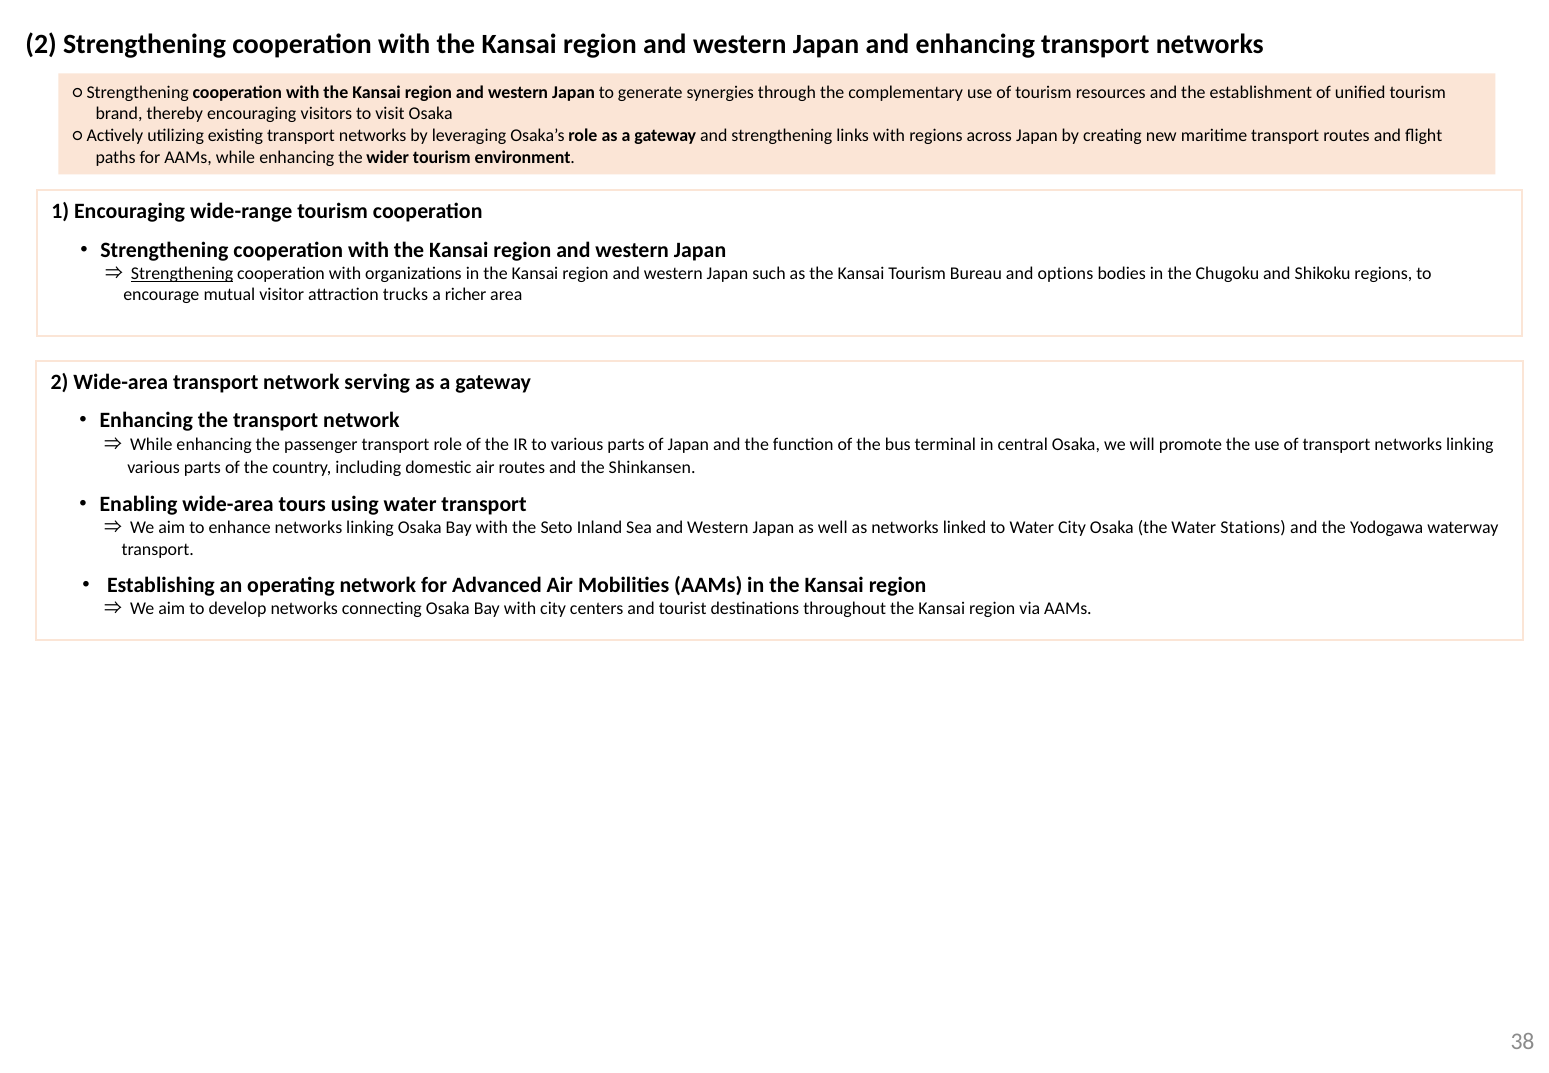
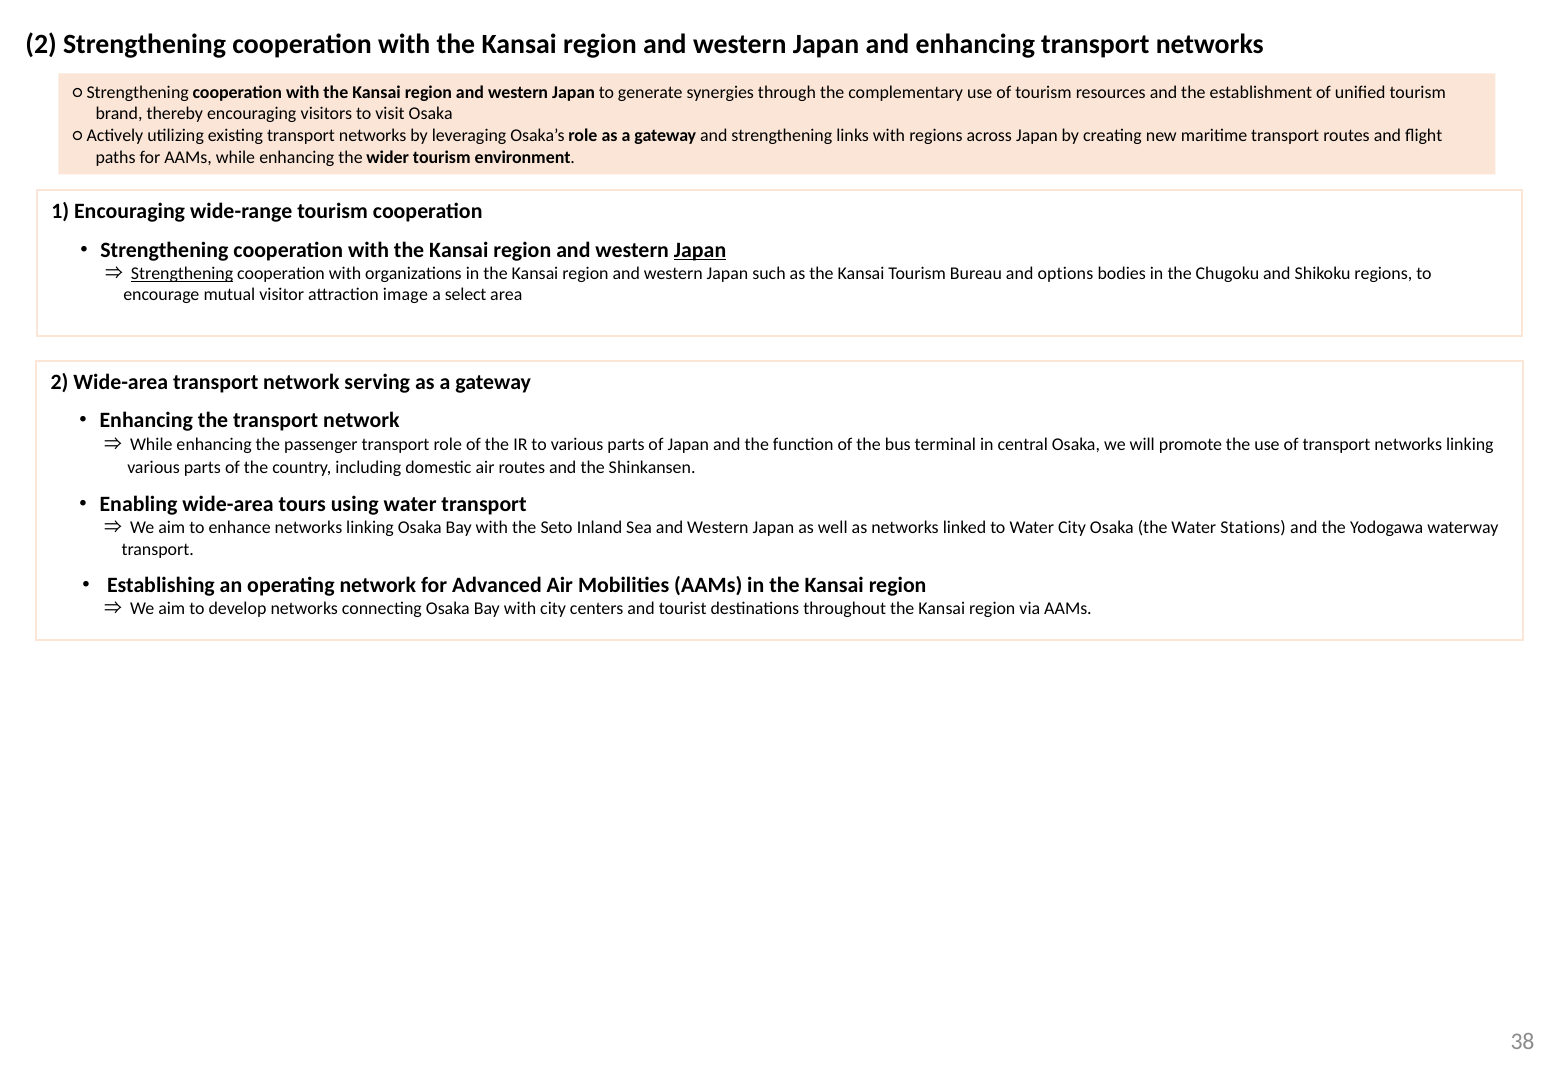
Japan at (700, 250) underline: none -> present
trucks: trucks -> image
richer: richer -> select
